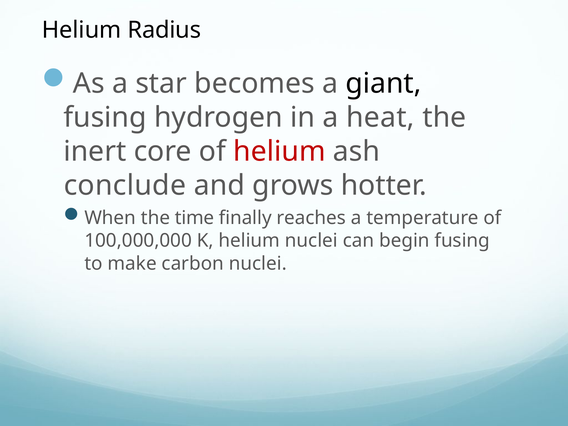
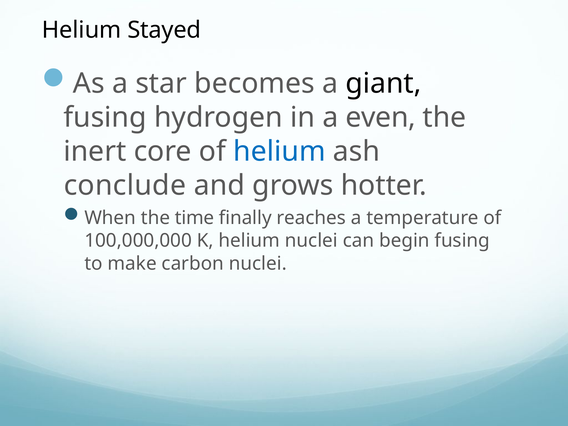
Radius: Radius -> Stayed
heat: heat -> even
helium at (279, 151) colour: red -> blue
